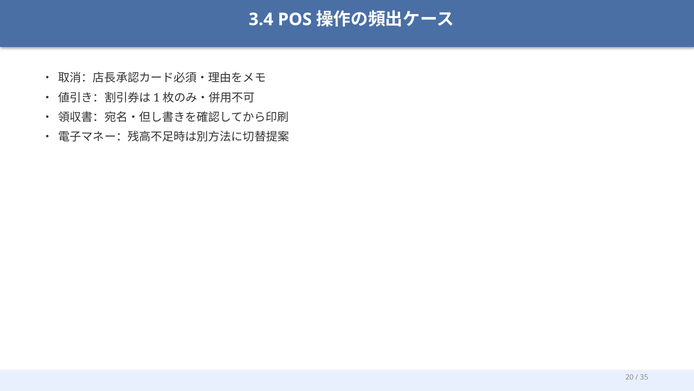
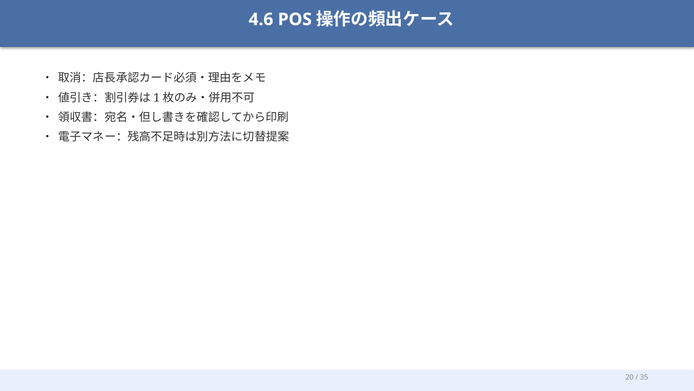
3.4: 3.4 -> 4.6
